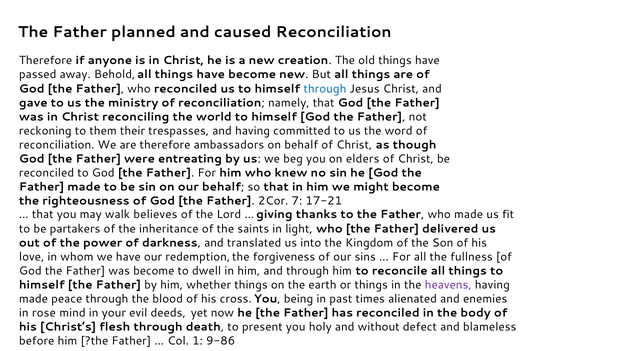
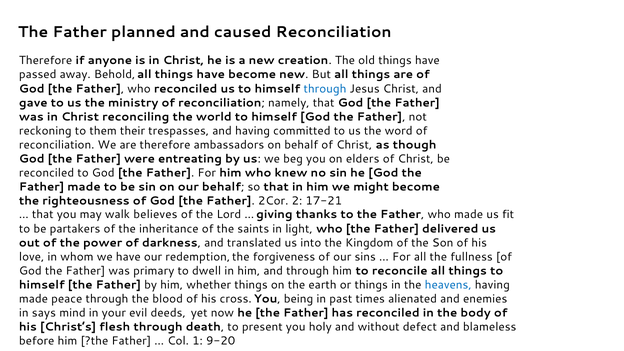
7: 7 -> 2
was become: become -> primary
heavens colour: purple -> blue
rose: rose -> says
9-86: 9-86 -> 9-20
